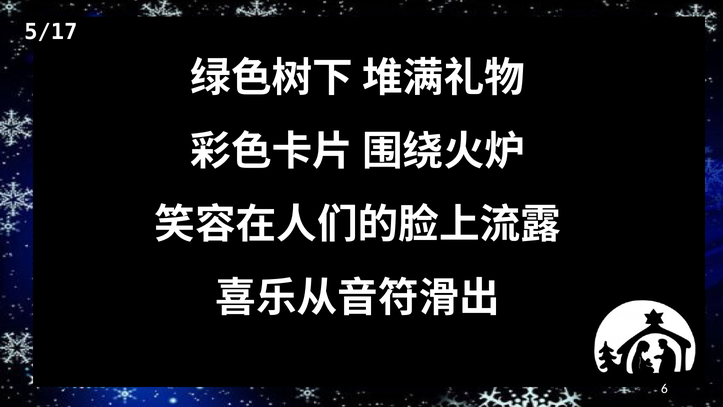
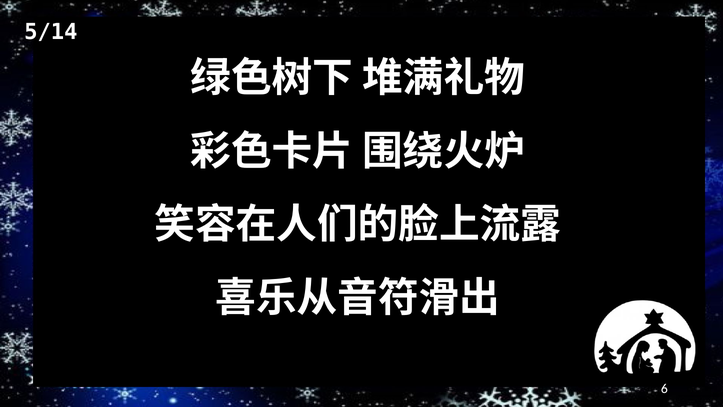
5/17: 5/17 -> 5/14
